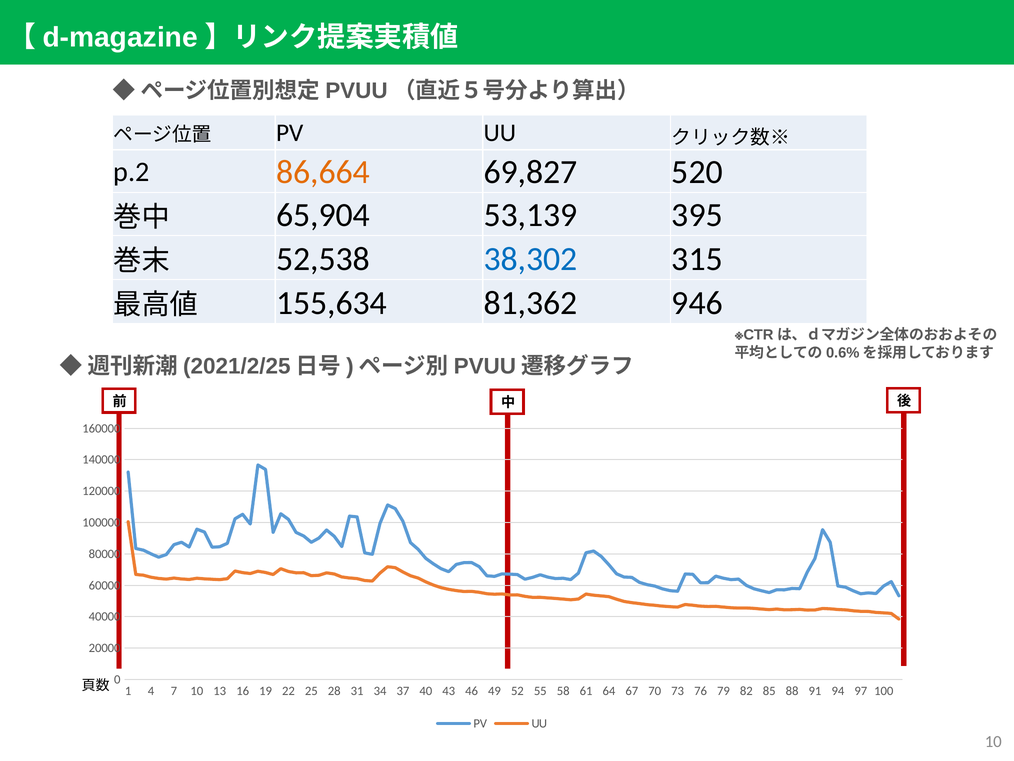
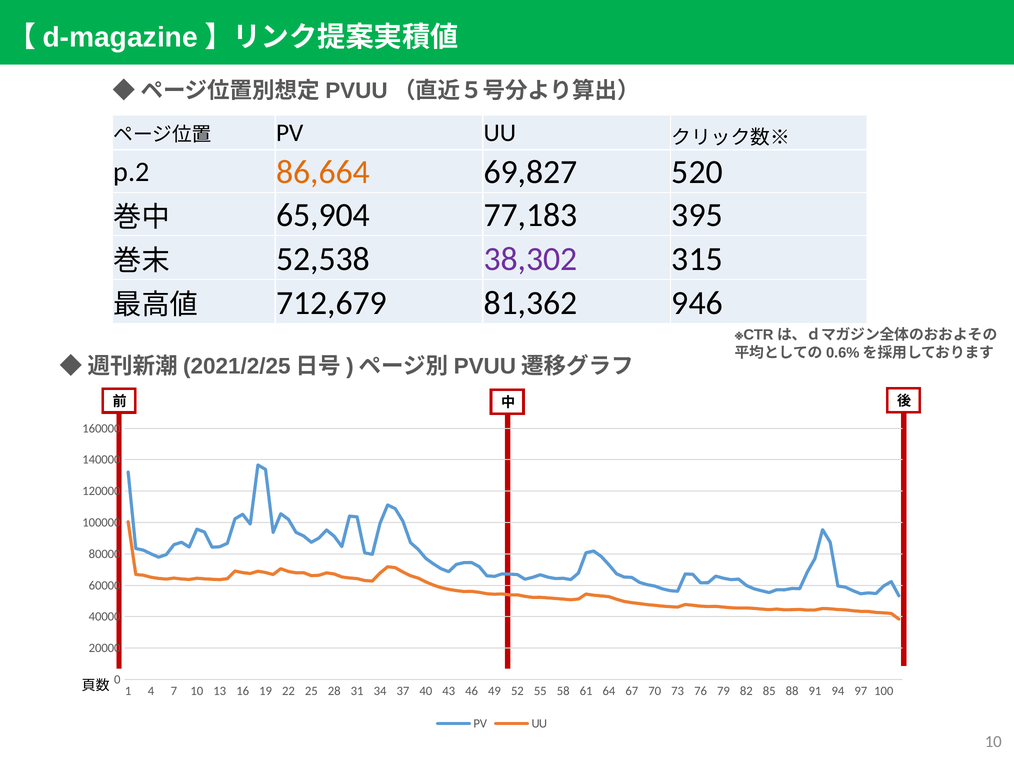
53,139: 53,139 -> 77,183
38,302 colour: blue -> purple
155,634: 155,634 -> 712,679
